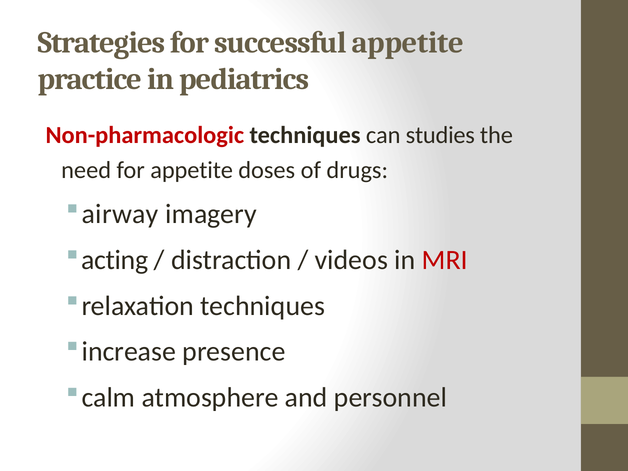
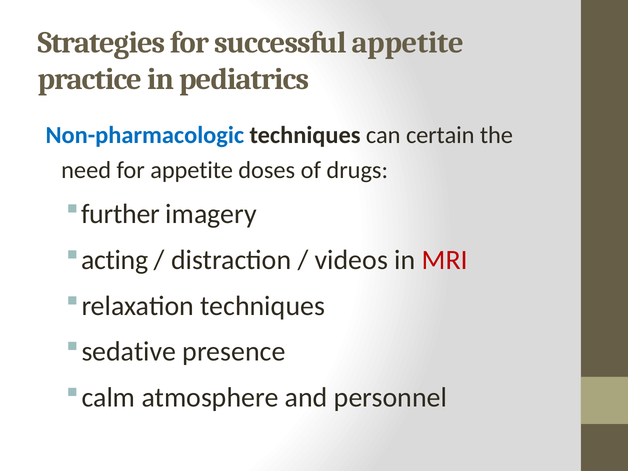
Non-pharmacologic colour: red -> blue
studies: studies -> certain
airway: airway -> further
increase: increase -> sedative
